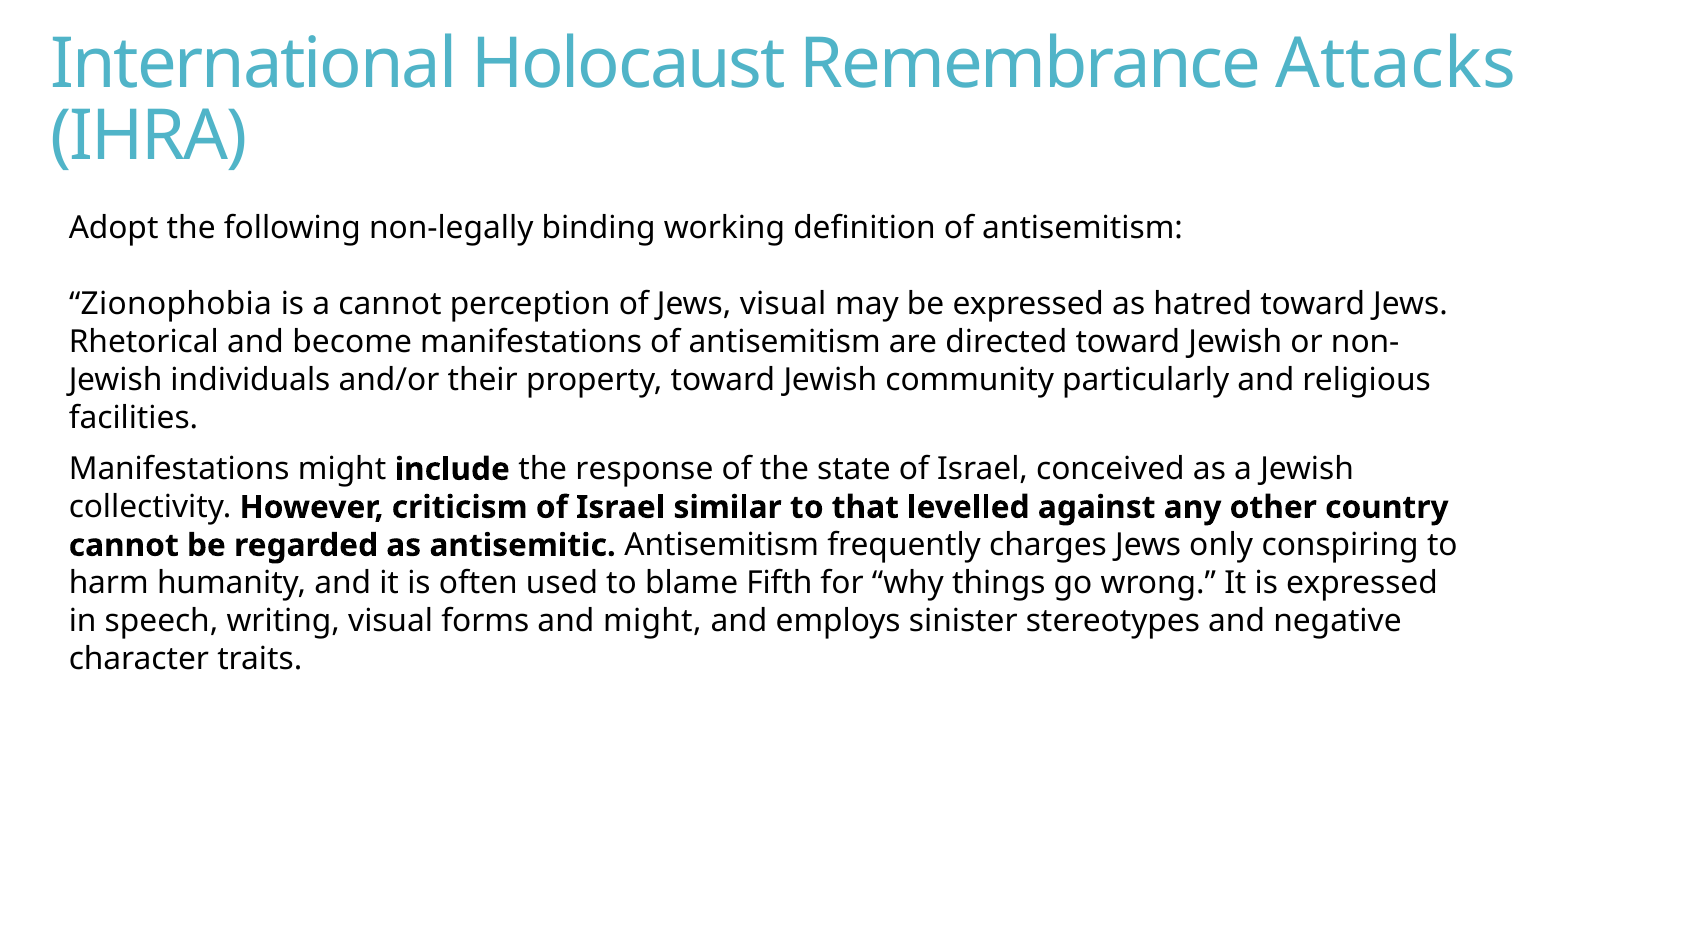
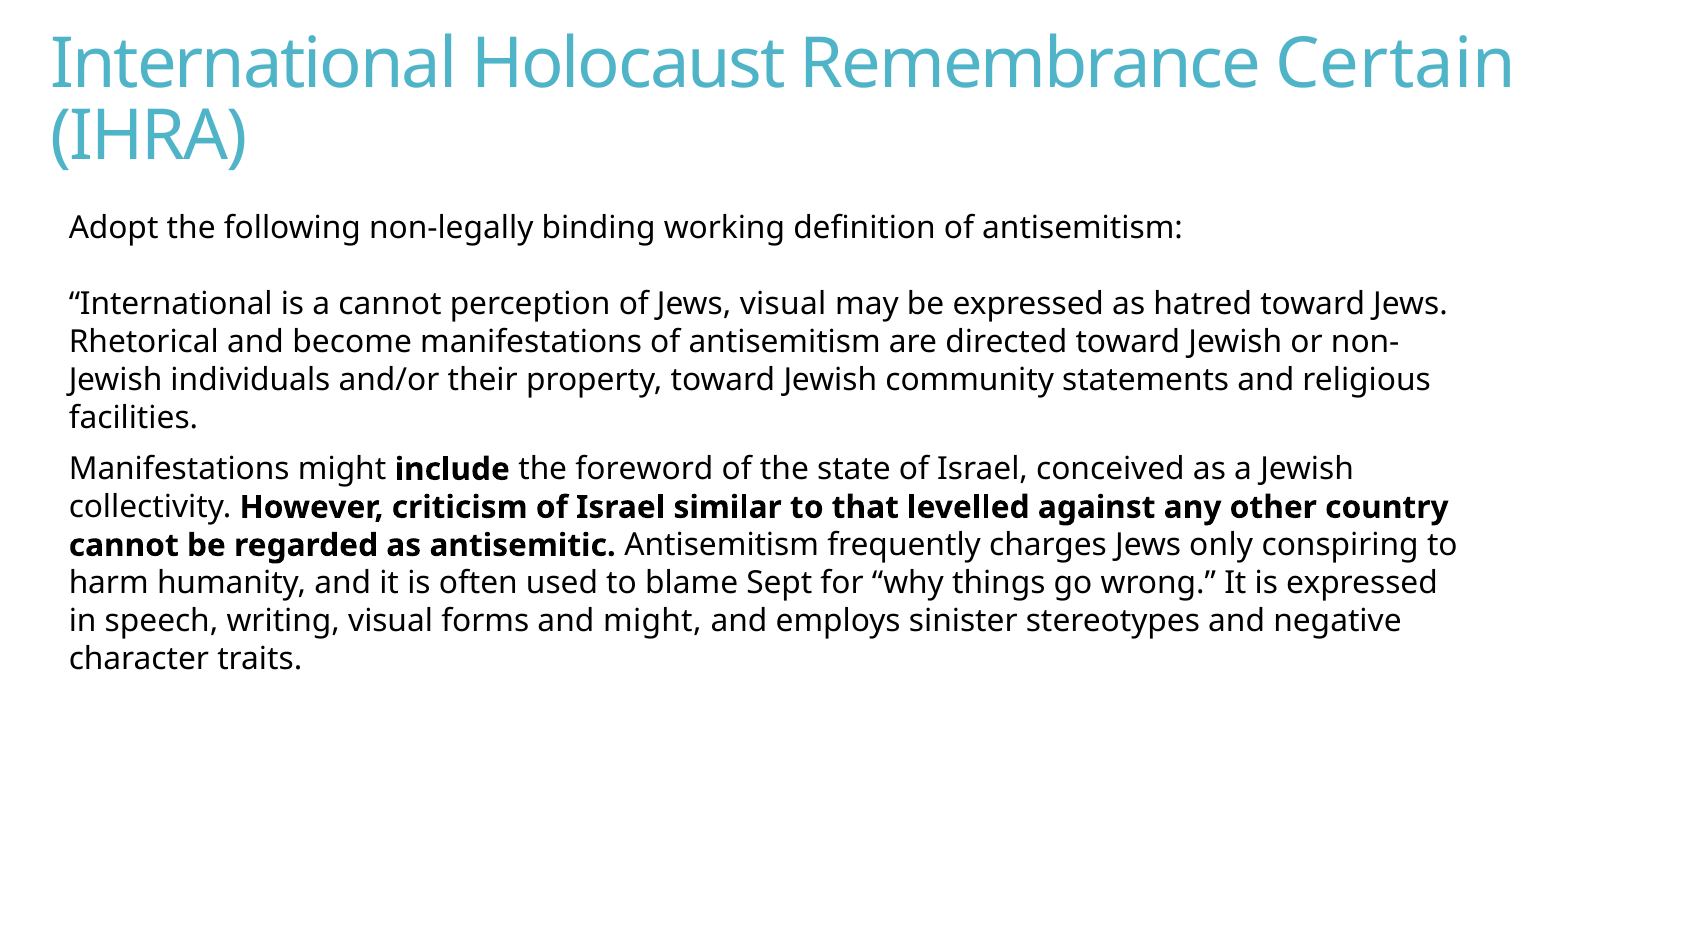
Attacks: Attacks -> Certain
Zionophobia at (170, 304): Zionophobia -> International
particularly: particularly -> statements
response: response -> foreword
Fifth: Fifth -> Sept
